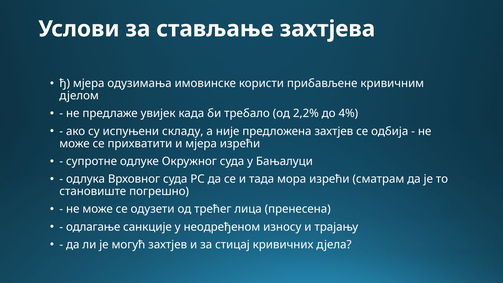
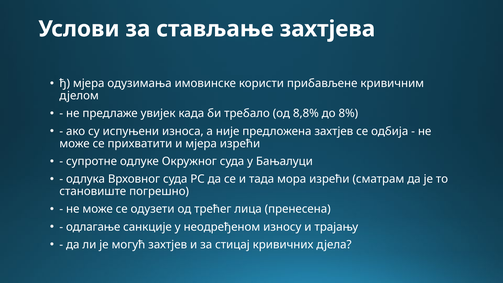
2,2%: 2,2% -> 8,8%
4%: 4% -> 8%
складу: складу -> износа
